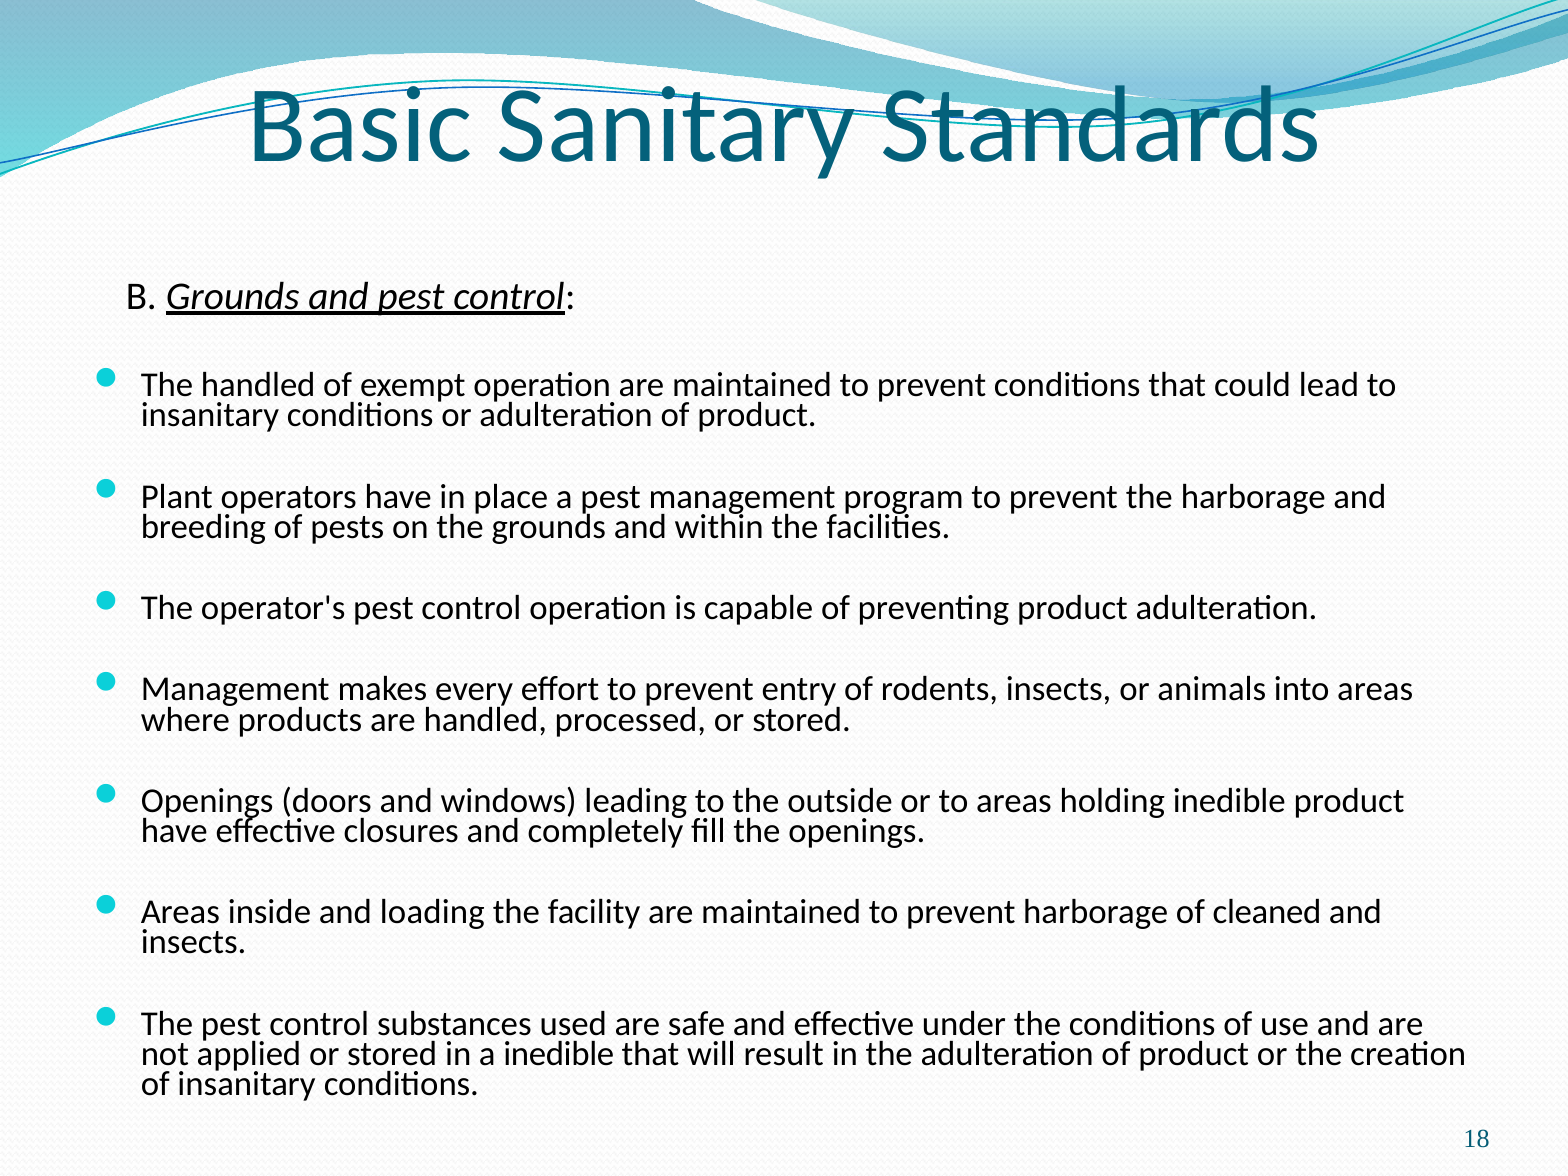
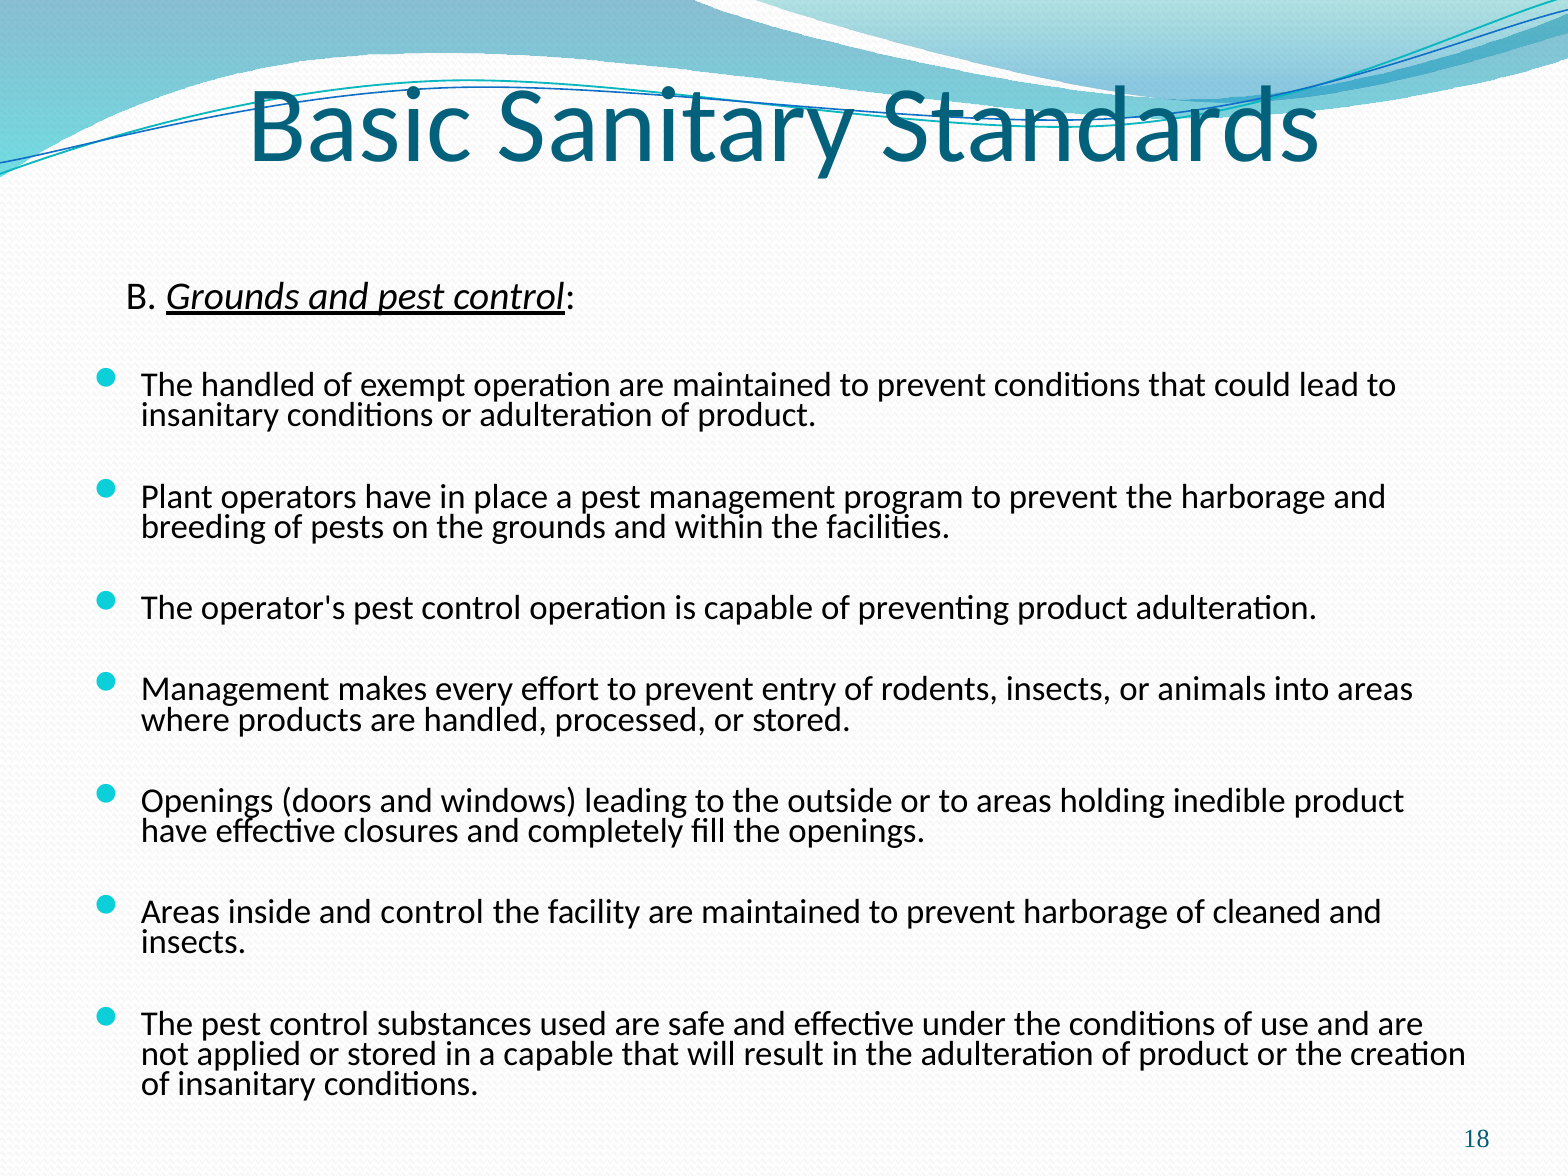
and loading: loading -> control
a inedible: inedible -> capable
